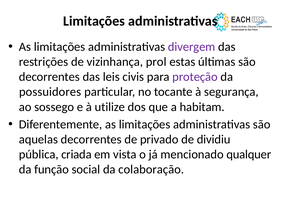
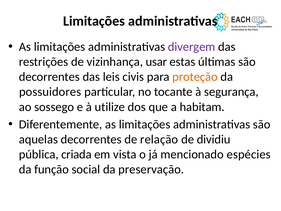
prol: prol -> usar
proteção colour: purple -> orange
privado: privado -> relação
qualquer: qualquer -> espécies
colaboração: colaboração -> preservação
